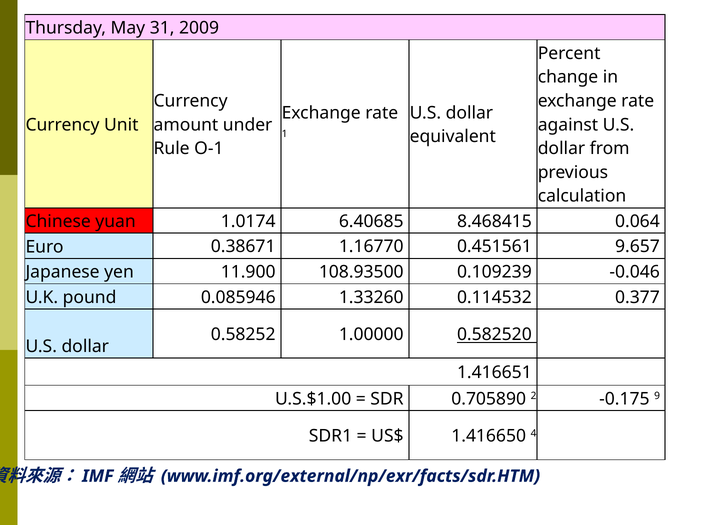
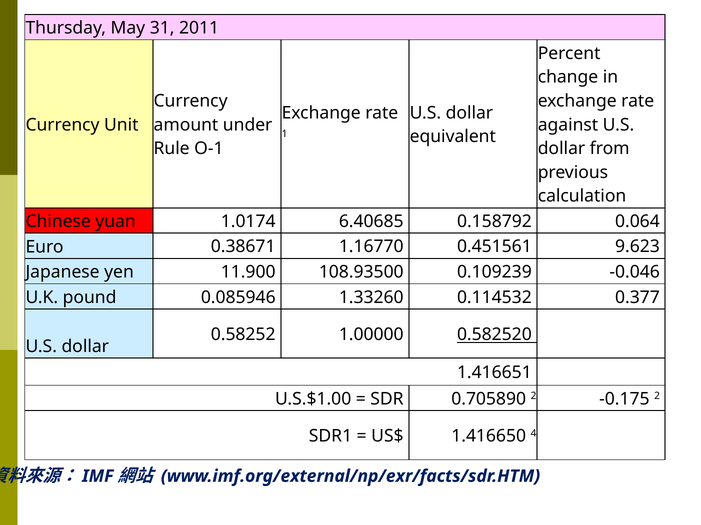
2009: 2009 -> 2011
8.468415: 8.468415 -> 0.158792
9.657: 9.657 -> 9.623
-0.175 9: 9 -> 2
